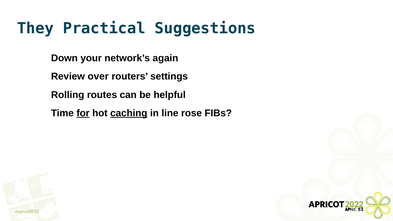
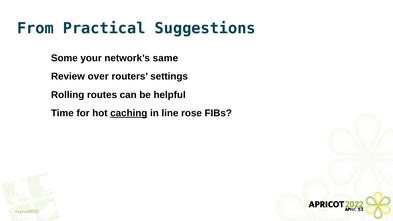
They: They -> From
Down: Down -> Some
again: again -> same
for underline: present -> none
